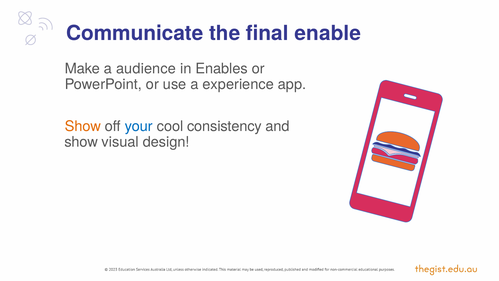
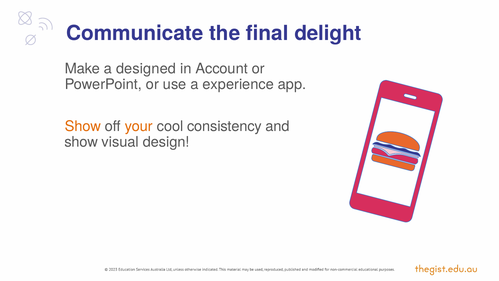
enable: enable -> delight
audience: audience -> designed
Enables: Enables -> Account
your colour: blue -> orange
